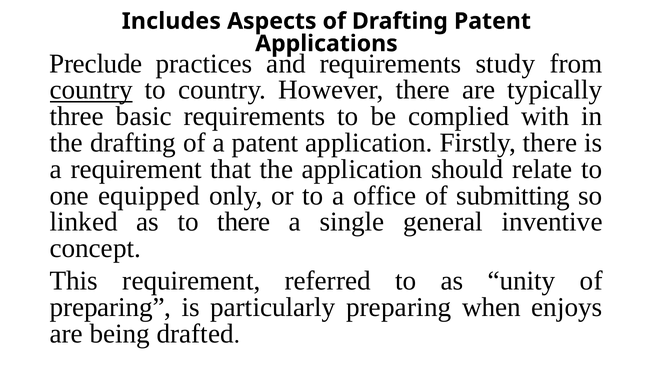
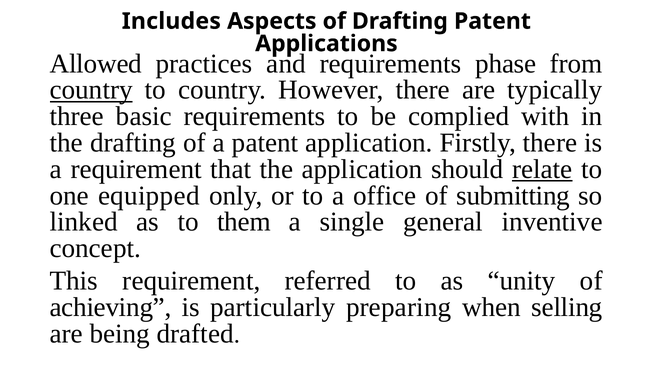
Preclude: Preclude -> Allowed
study: study -> phase
relate underline: none -> present
to there: there -> them
preparing at (111, 308): preparing -> achieving
enjoys: enjoys -> selling
